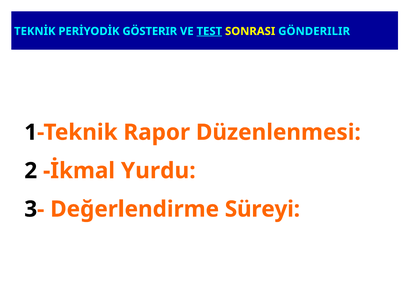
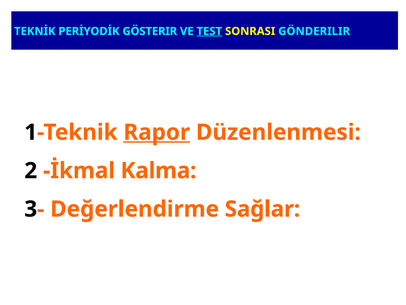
Rapor underline: none -> present
Yurdu: Yurdu -> Kalma
Süreyi: Süreyi -> Sağlar
